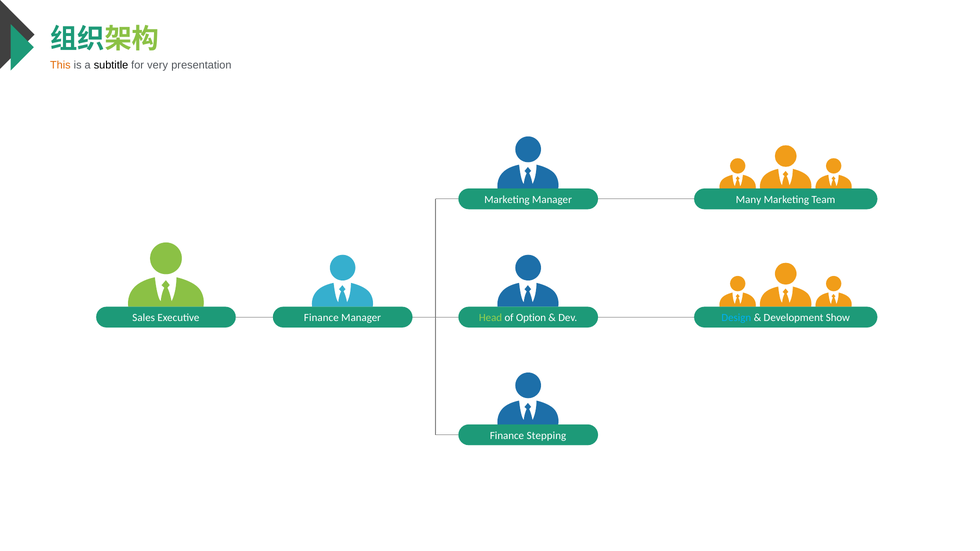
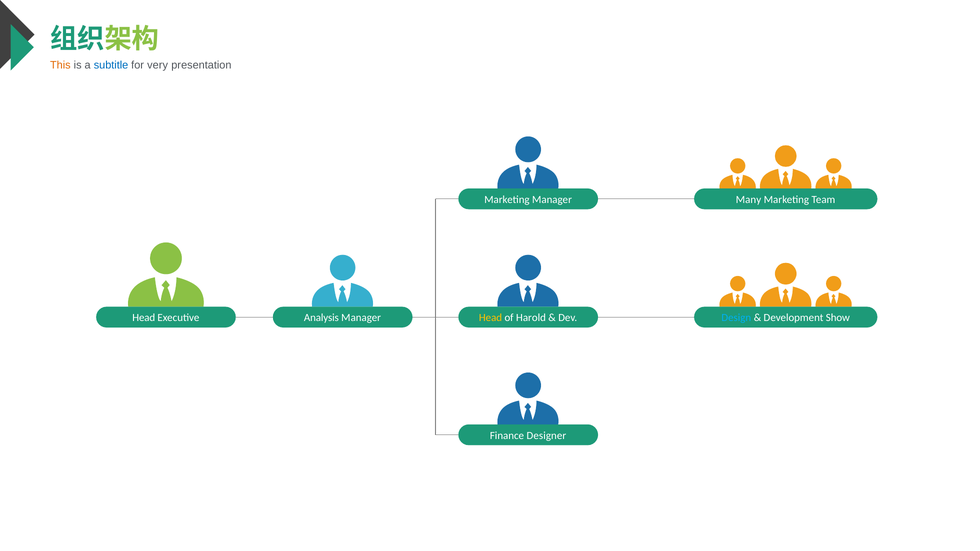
subtitle colour: black -> blue
Sales at (144, 318): Sales -> Head
Executive Finance: Finance -> Analysis
Head at (491, 318) colour: light green -> yellow
Option: Option -> Harold
Stepping: Stepping -> Designer
